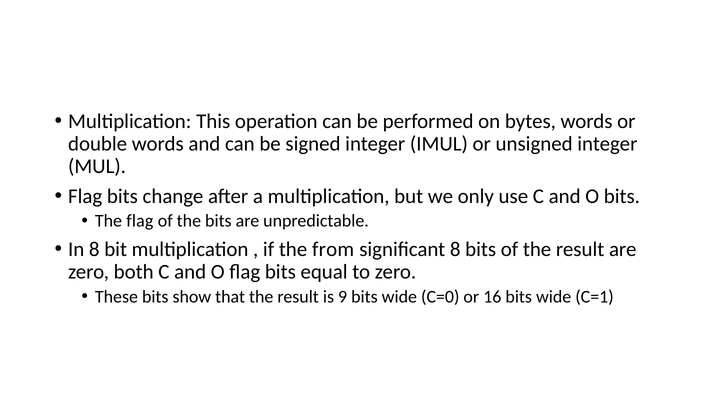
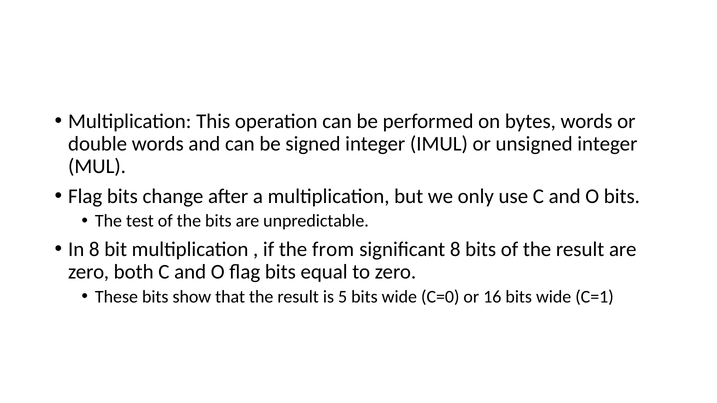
The flag: flag -> test
9: 9 -> 5
